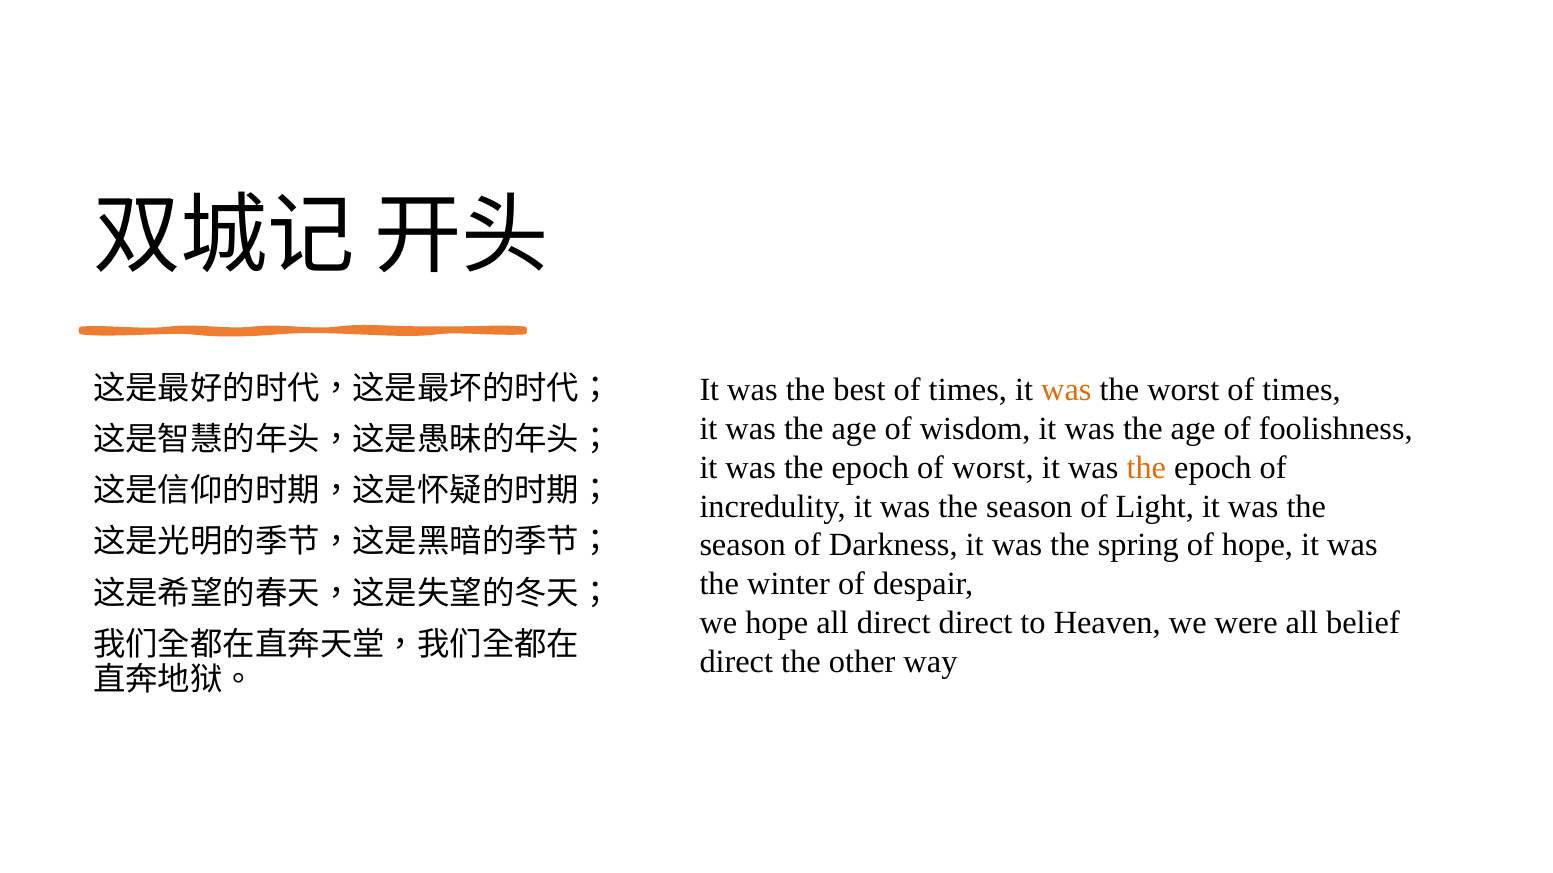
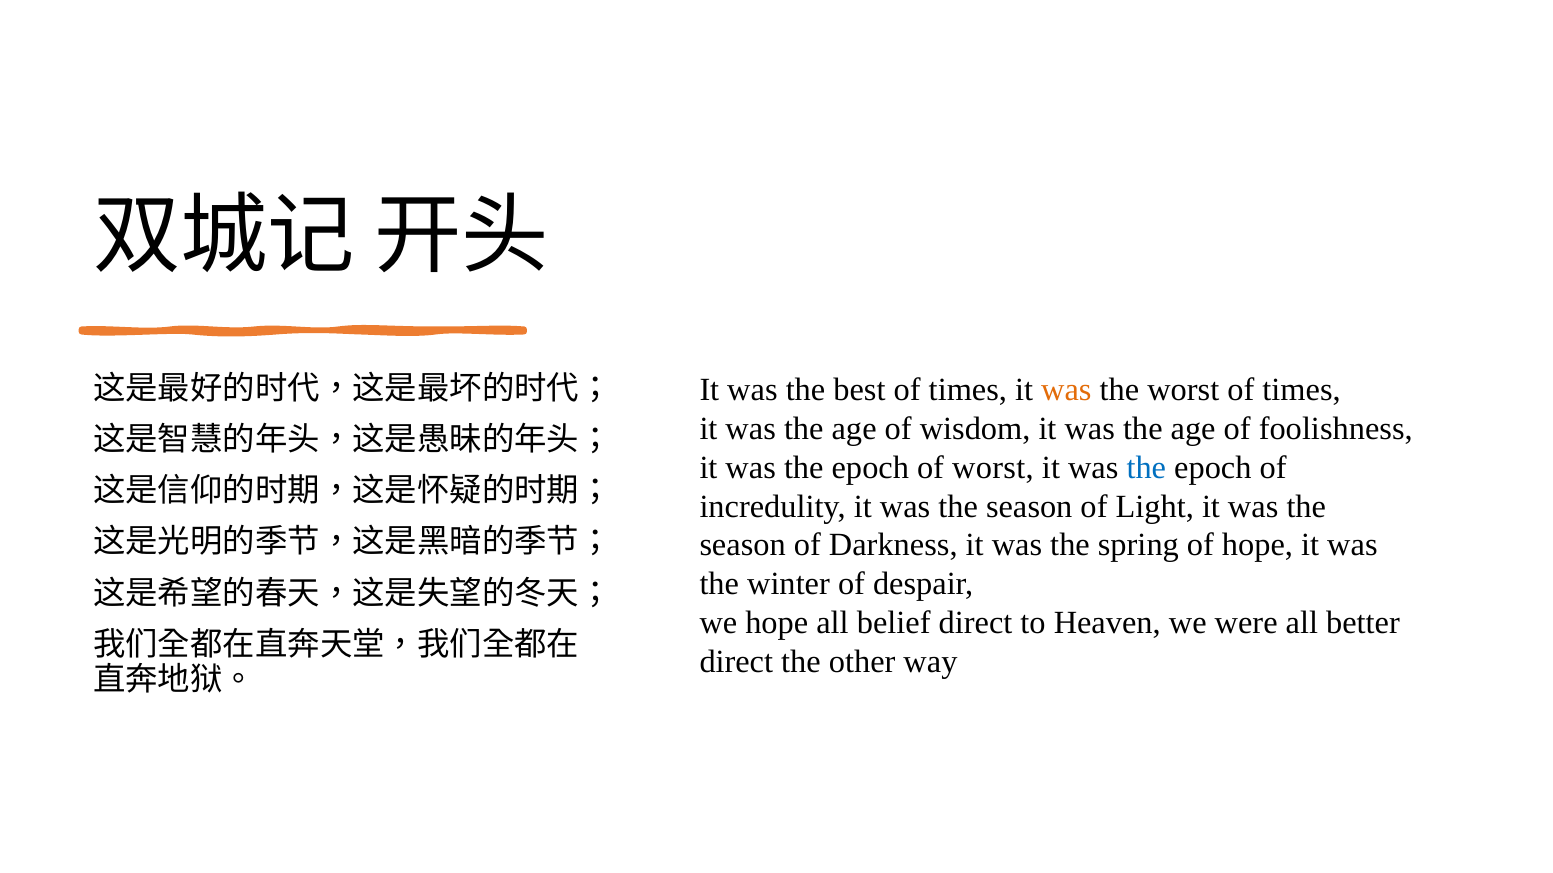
the at (1146, 468) colour: orange -> blue
all direct: direct -> belief
belief: belief -> better
